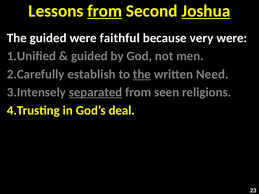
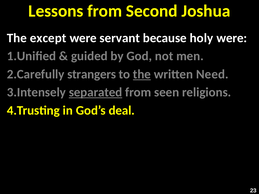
from at (105, 11) underline: present -> none
Joshua underline: present -> none
The guided: guided -> except
faithful: faithful -> servant
very: very -> holy
establish: establish -> strangers
